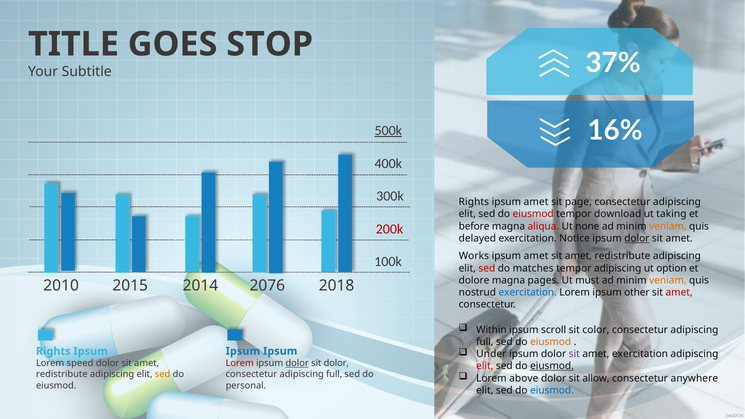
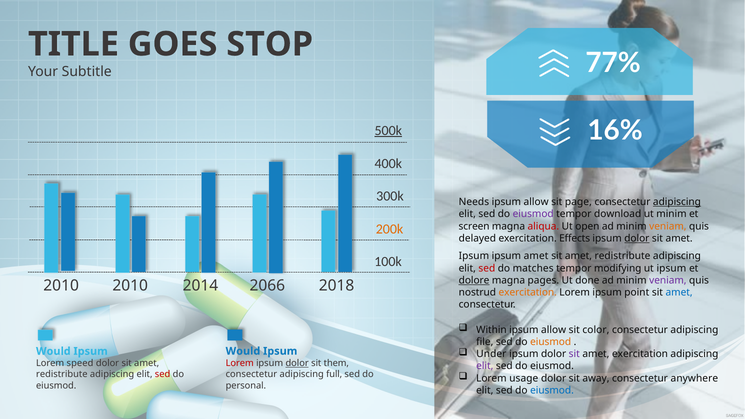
37%: 37% -> 77%
Rights at (474, 202): Rights -> Needs
amet at (536, 202): amet -> allow
adipiscing at (677, 202) underline: none -> present
eiusmod at (533, 214) colour: red -> purple
ut taking: taking -> minim
200k colour: red -> orange
before: before -> screen
none: none -> open
Notice: Notice -> Effects
Works at (474, 256): Works -> Ipsum
tempor adipiscing: adipiscing -> modifying
ut option: option -> ipsum
dolore underline: none -> present
must: must -> done
veniam at (668, 280) colour: orange -> purple
2010 2015: 2015 -> 2010
2076: 2076 -> 2066
exercitation at (528, 292) colour: blue -> orange
other: other -> point
amet at (679, 292) colour: red -> blue
scroll at (554, 330): scroll -> allow
full at (485, 342): full -> file
Ipsum at (243, 351): Ipsum -> Would
Rights at (53, 351): Rights -> Would
sit dolor: dolor -> them
elit at (485, 366) colour: red -> purple
eiusmod at (552, 366) underline: present -> none
sed at (163, 374) colour: orange -> red
above: above -> usage
allow: allow -> away
